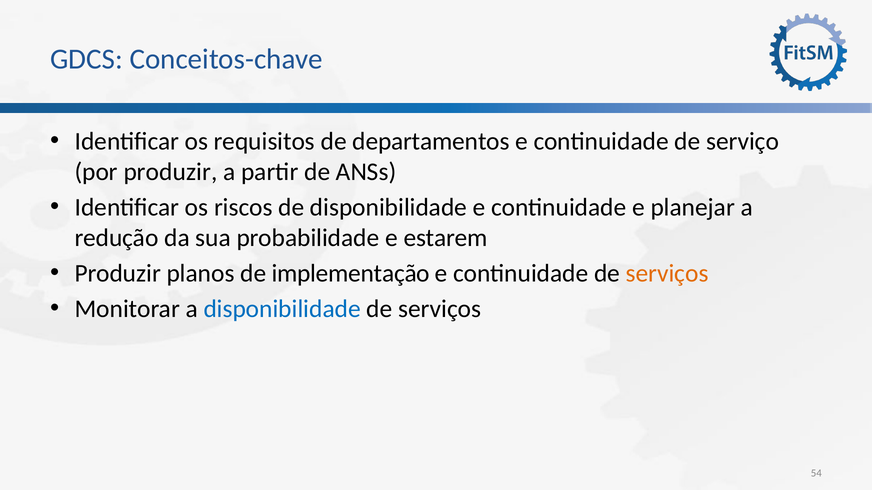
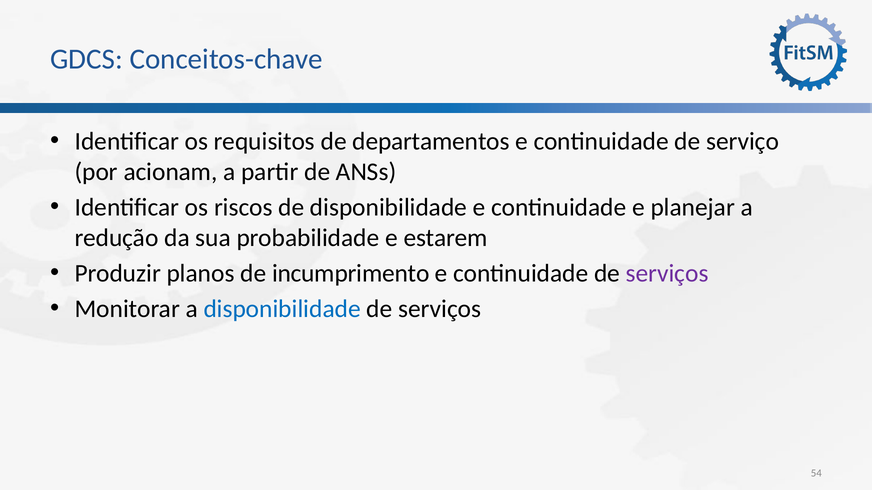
por produzir: produzir -> acionam
implementação: implementação -> incumprimento
serviços at (667, 274) colour: orange -> purple
